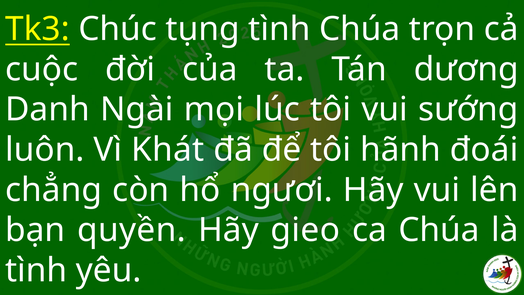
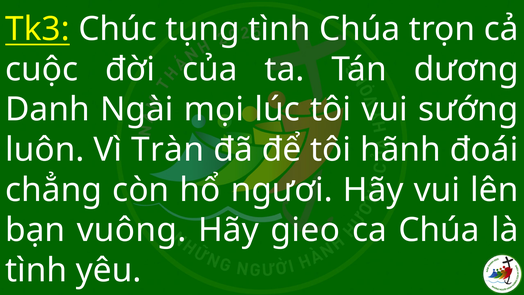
Khát: Khát -> Tràn
quyền: quyền -> vuông
